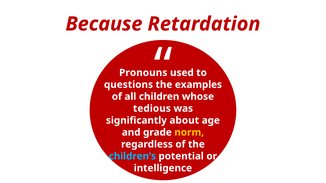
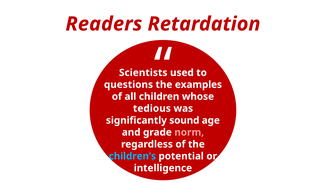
Because: Because -> Readers
Pronouns: Pronouns -> Scientists
about: about -> sound
norm colour: yellow -> pink
